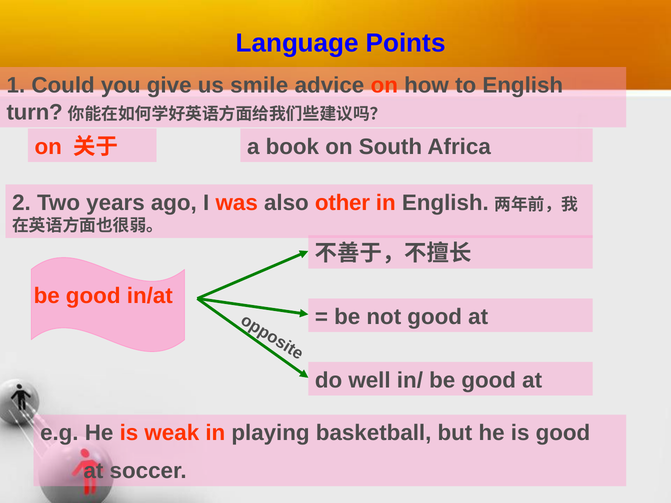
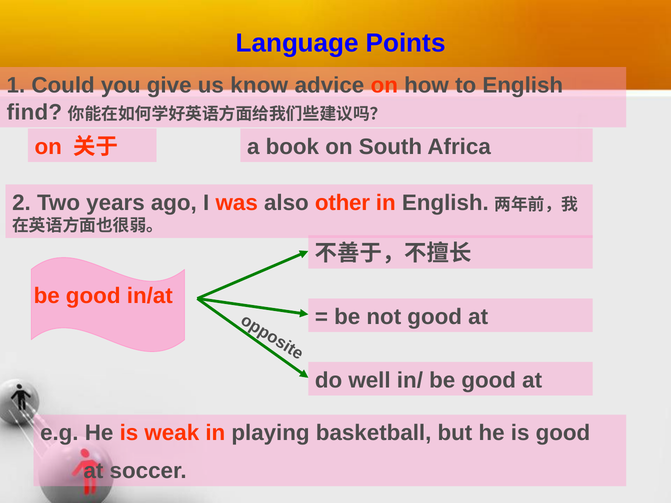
smile: smile -> know
turn: turn -> find
